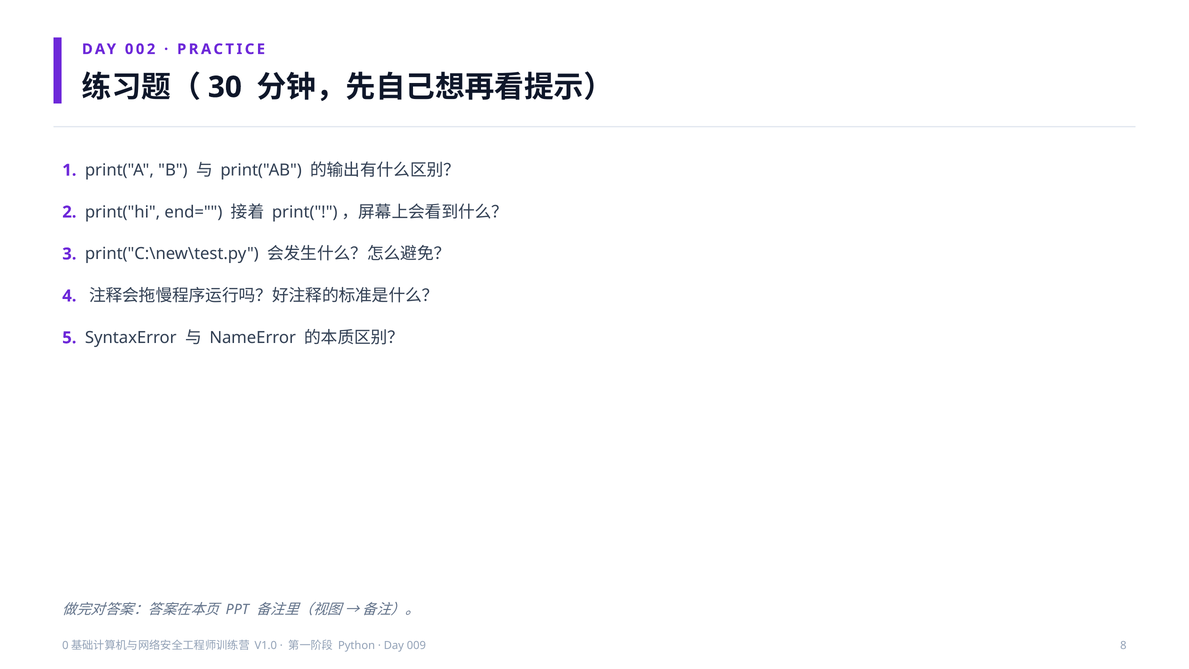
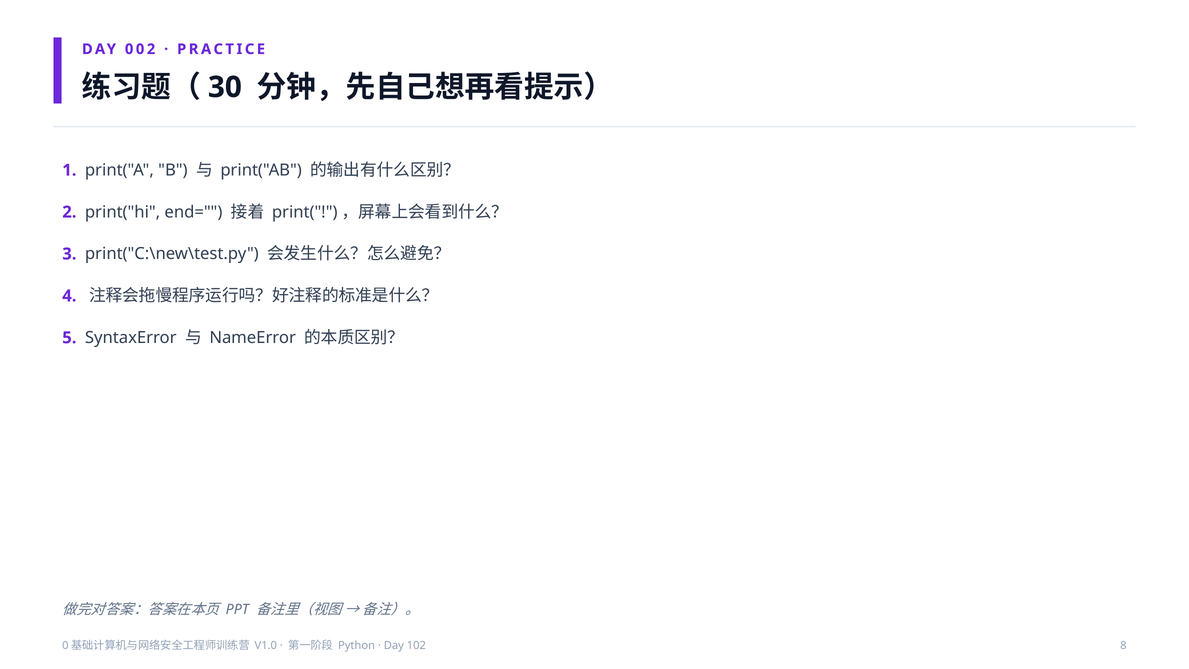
009: 009 -> 102
